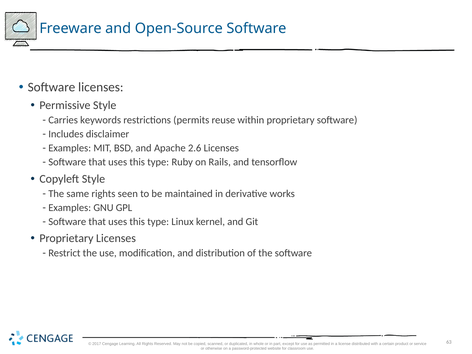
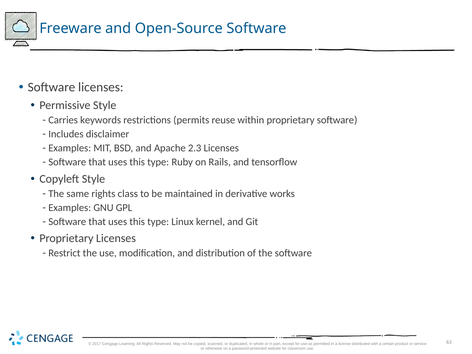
2.6: 2.6 -> 2.3
seen: seen -> class
